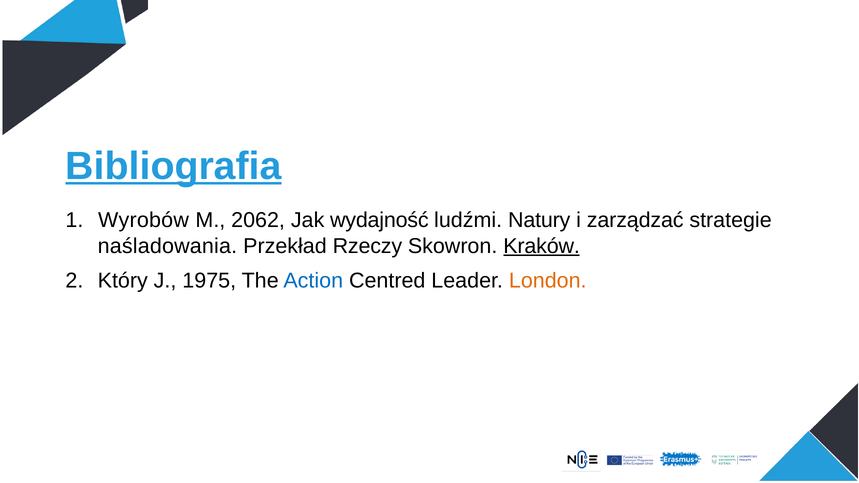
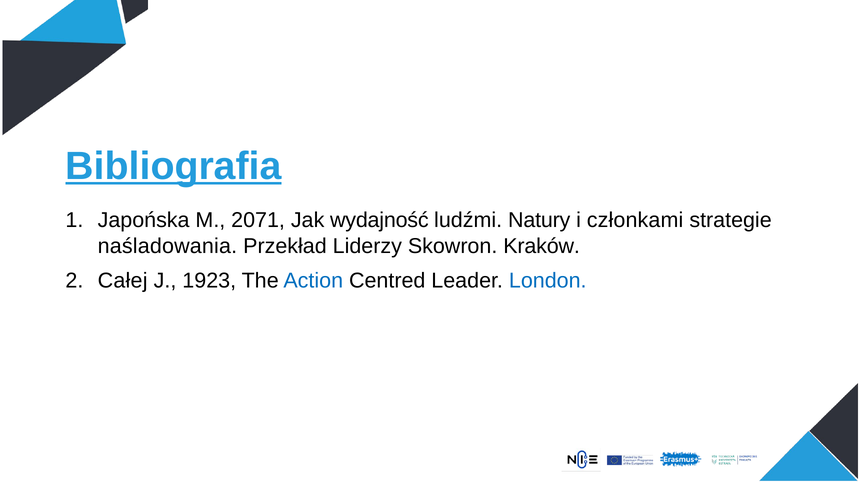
Wyrobów: Wyrobów -> Japońska
2062: 2062 -> 2071
zarządzać: zarządzać -> członkami
Rzeczy: Rzeczy -> Liderzy
Kraków underline: present -> none
Który: Który -> Całej
1975: 1975 -> 1923
London colour: orange -> blue
